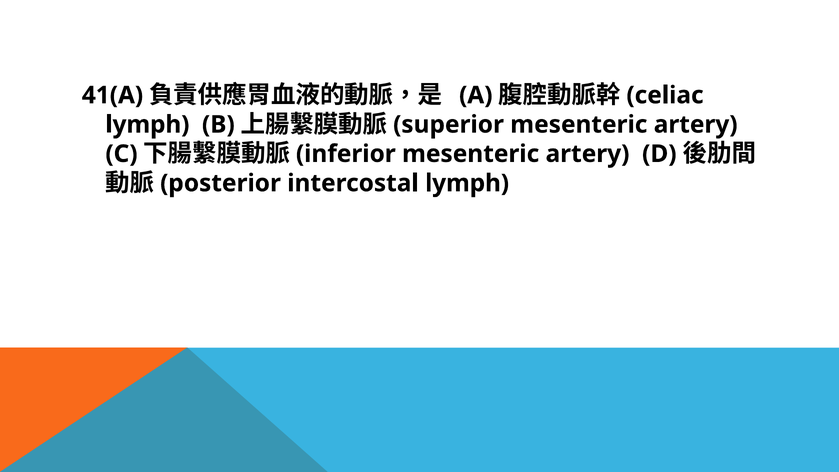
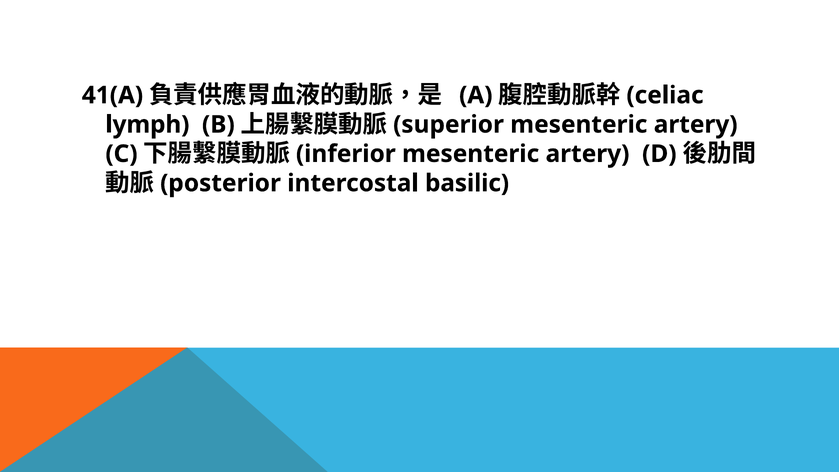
intercostal lymph: lymph -> basilic
